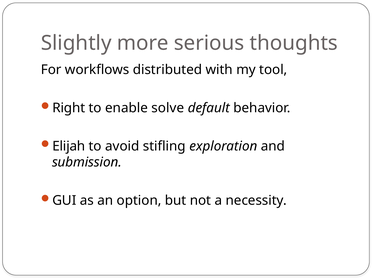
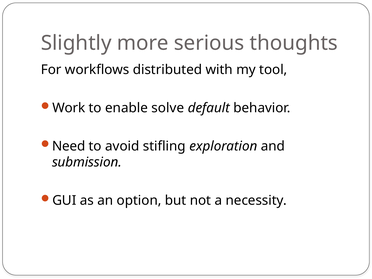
Right: Right -> Work
Elijah: Elijah -> Need
